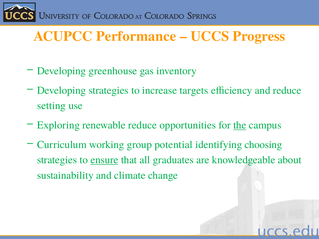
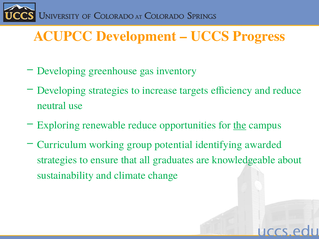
Performance: Performance -> Development
setting: setting -> neutral
choosing: choosing -> awarded
ensure underline: present -> none
